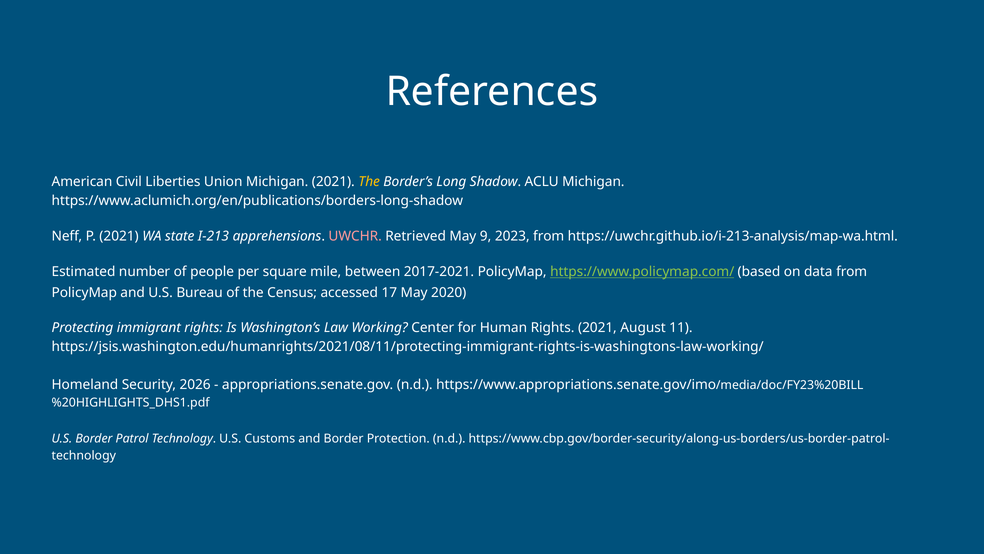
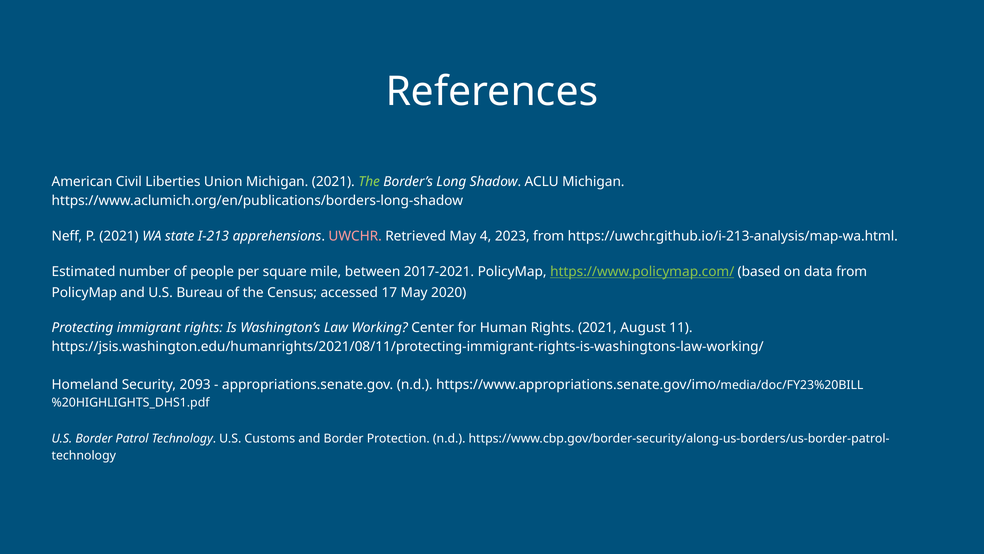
The at (369, 182) colour: yellow -> light green
9: 9 -> 4
2026: 2026 -> 2093
